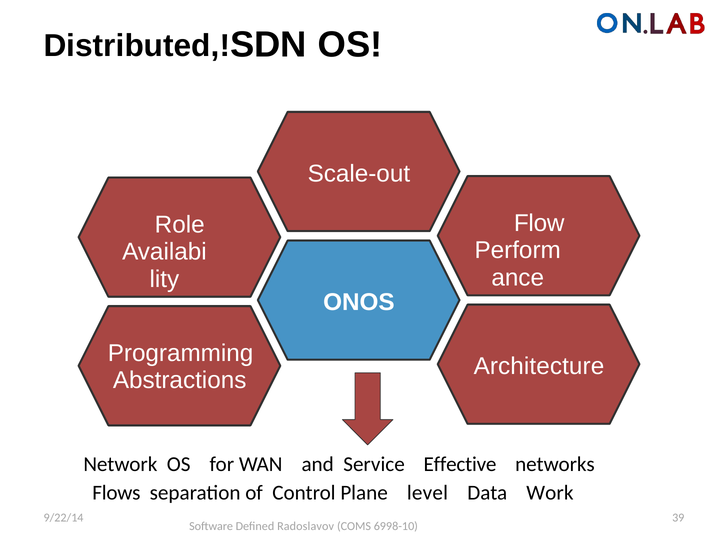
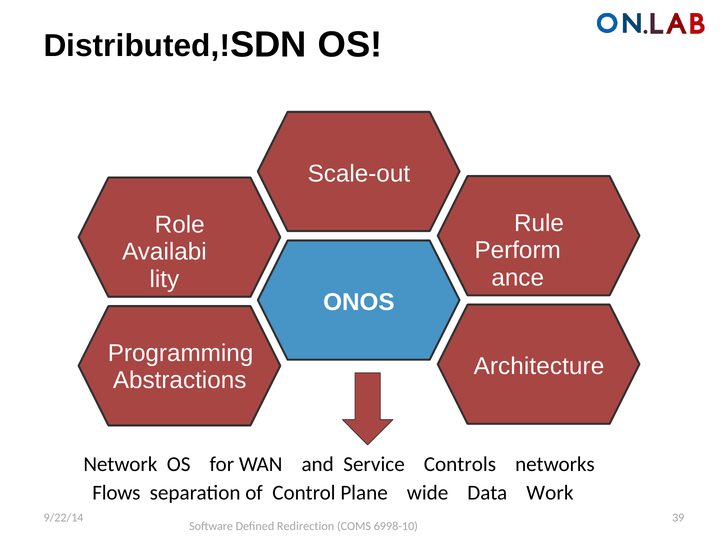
Flow: Flow -> Rule
Effective: Effective -> Controls
level: level -> wide
Radoslavov: Radoslavov -> Redirection
